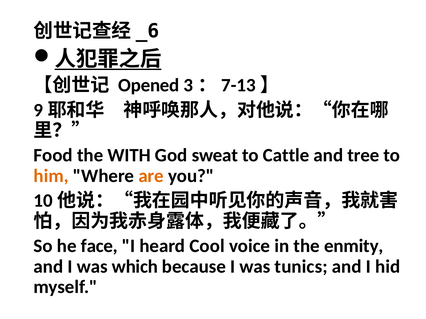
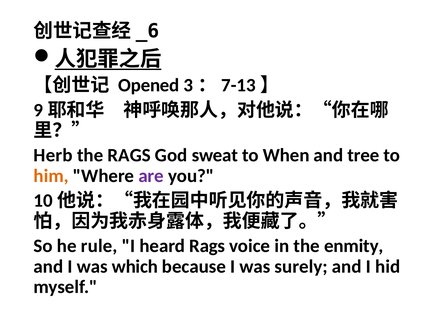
Food: Food -> Herb
the WITH: WITH -> RAGS
Cattle: Cattle -> When
are colour: orange -> purple
face: face -> rule
heard Cool: Cool -> Rags
tunics: tunics -> surely
